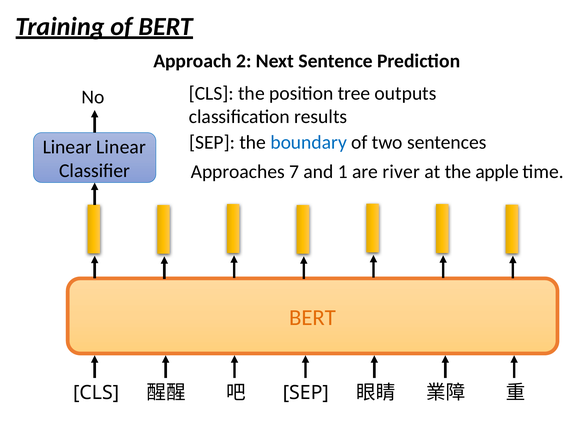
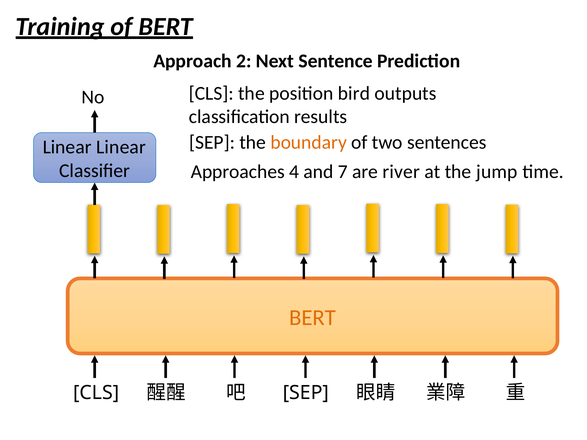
tree: tree -> bird
boundary colour: blue -> orange
7: 7 -> 4
1: 1 -> 7
apple: apple -> jump
